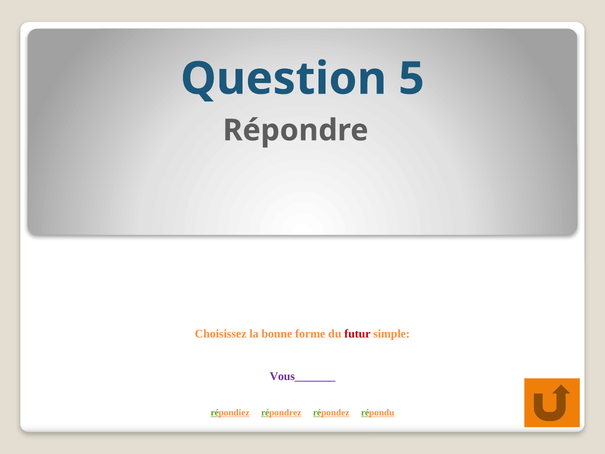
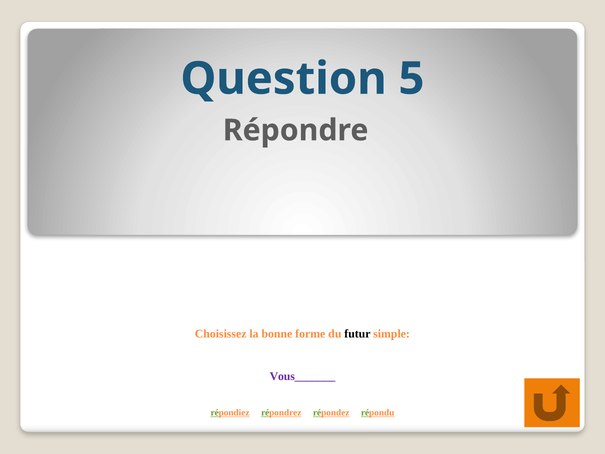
futur colour: red -> black
